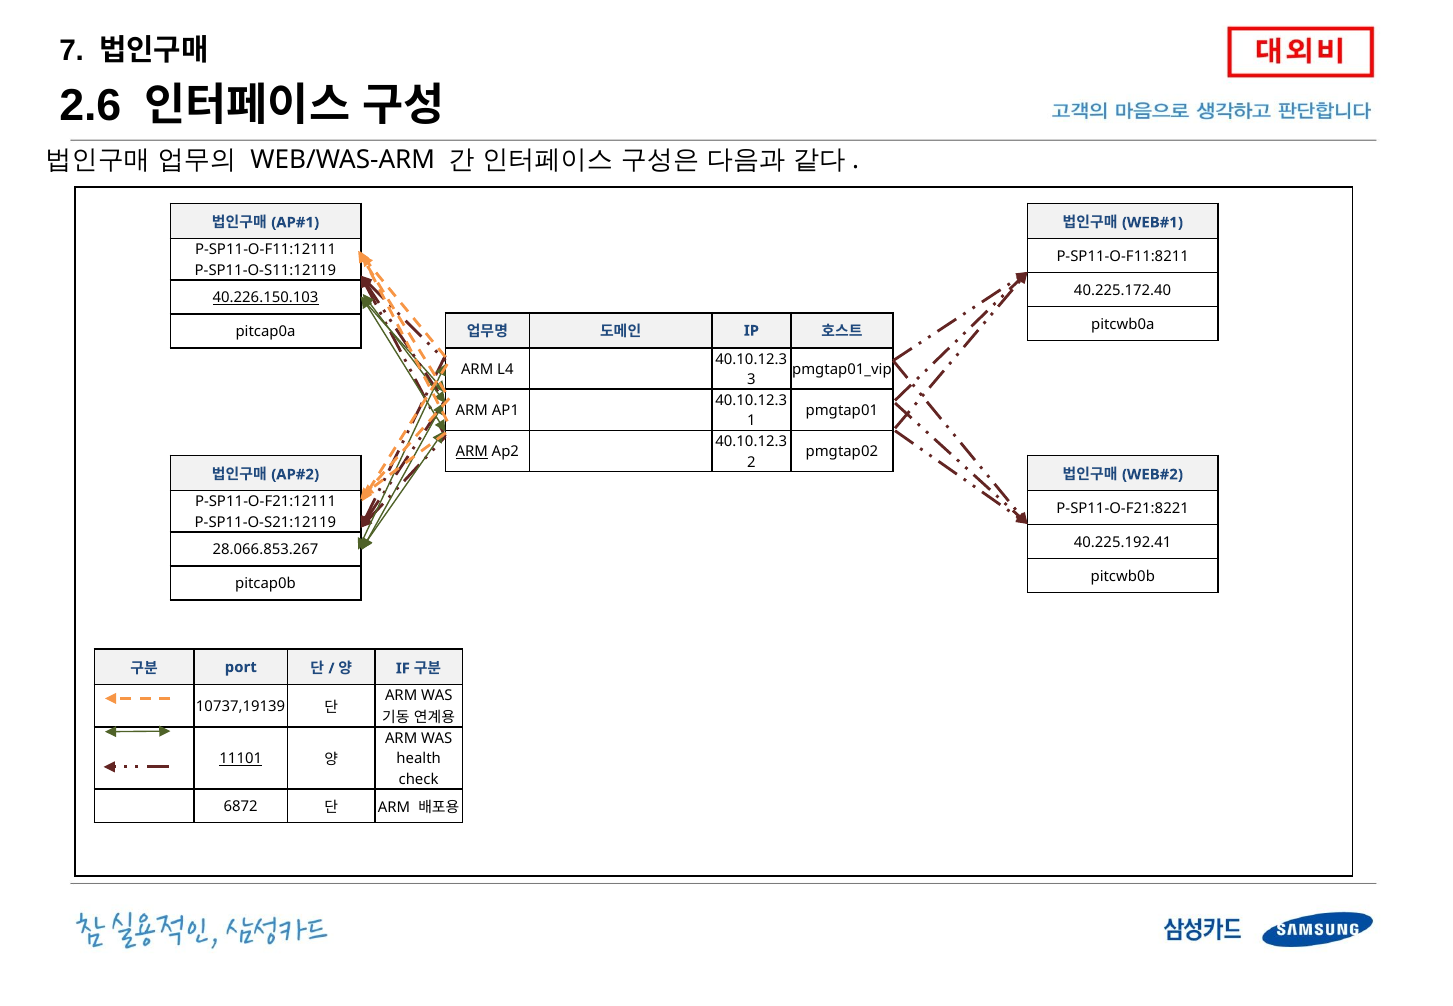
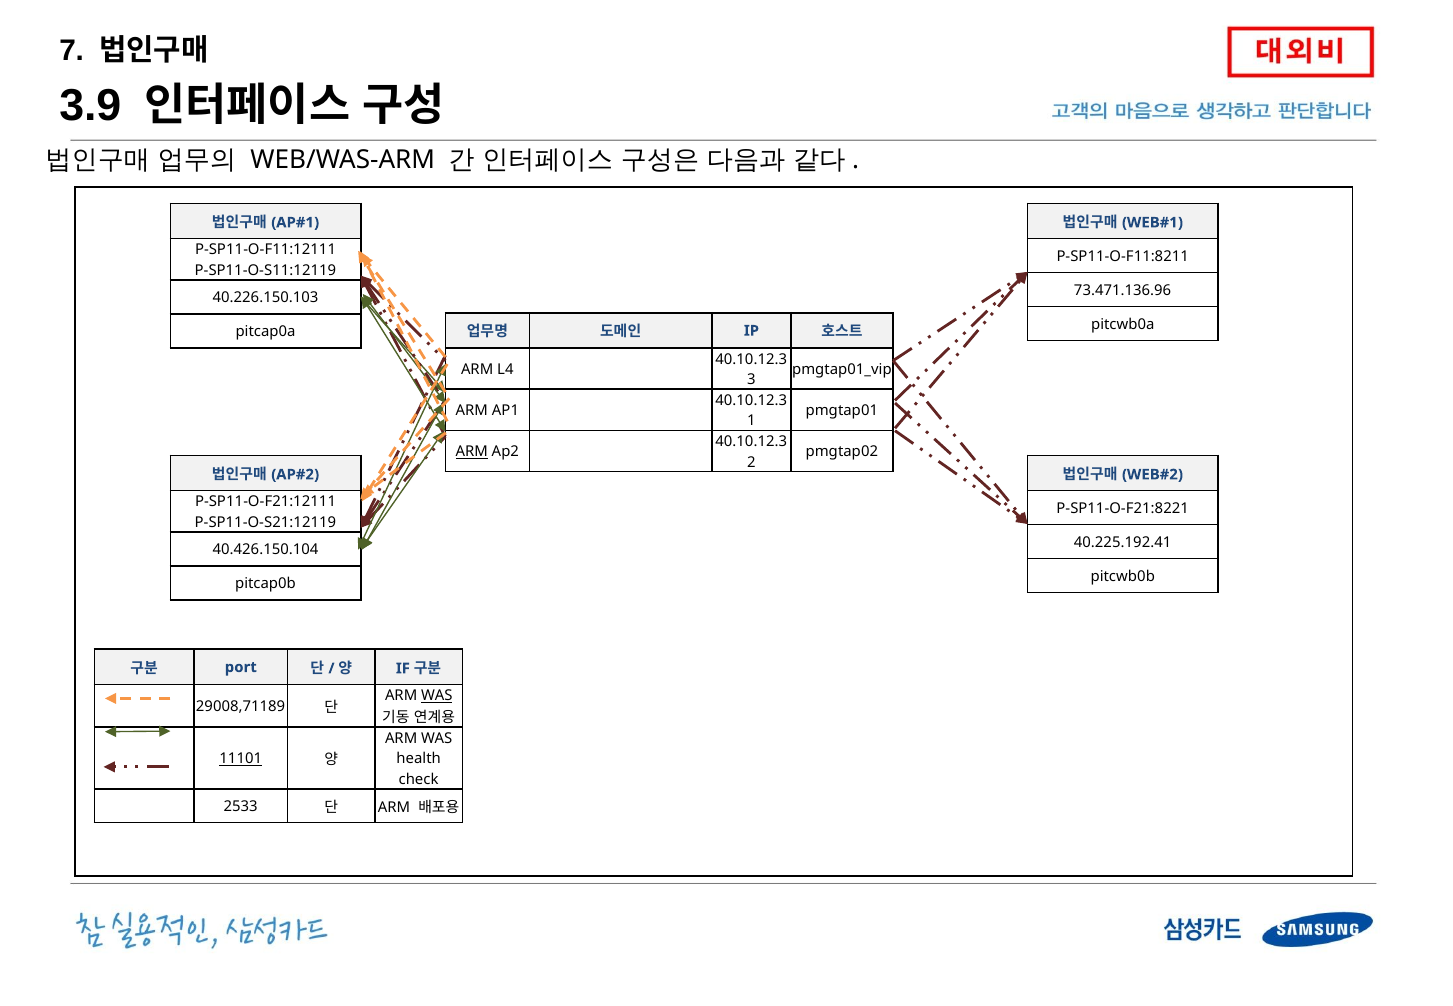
2.6: 2.6 -> 3.9
40.225.172.40: 40.225.172.40 -> 73.471.136.96
40.226.150.103 underline: present -> none
28.066.853.267: 28.066.853.267 -> 40.426.150.104
WAS at (437, 696) underline: none -> present
10737,19139: 10737,19139 -> 29008,71189
6872: 6872 -> 2533
